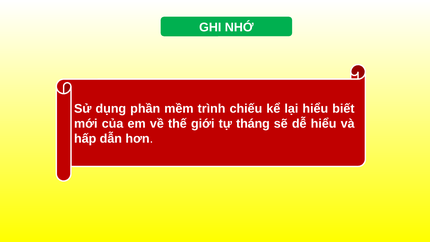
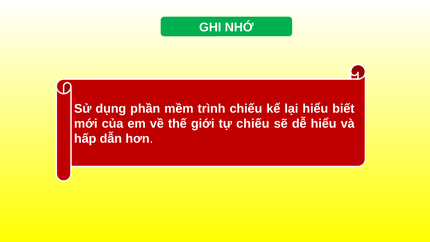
tự tháng: tháng -> chiếu
